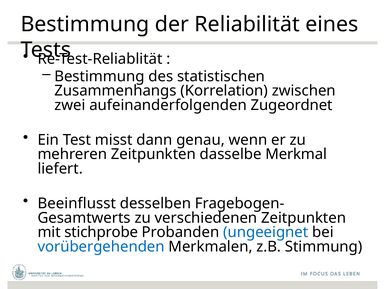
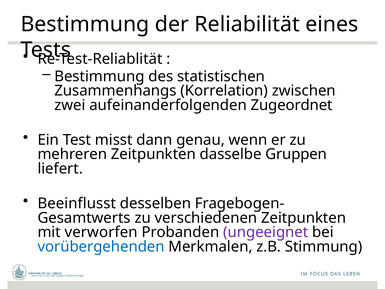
Merkmal: Merkmal -> Gruppen
stichprobe: stichprobe -> verworfen
ungeeignet colour: blue -> purple
